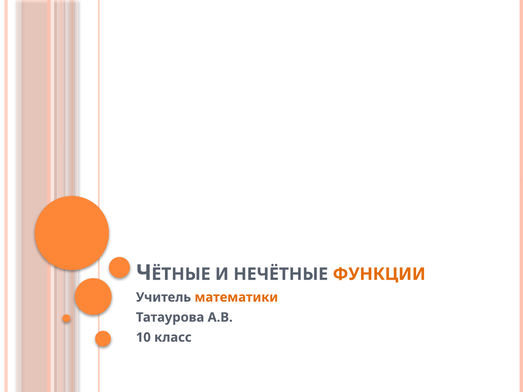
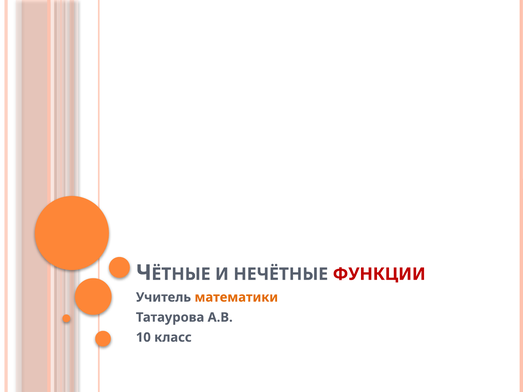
ФУНКЦИИ colour: orange -> red
